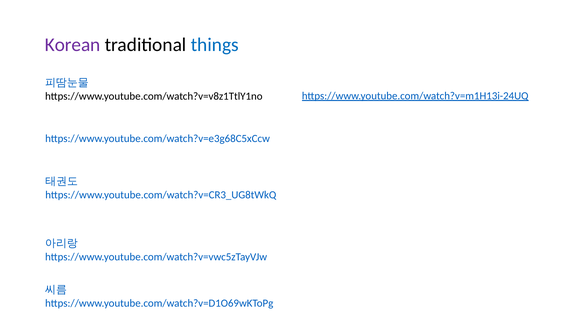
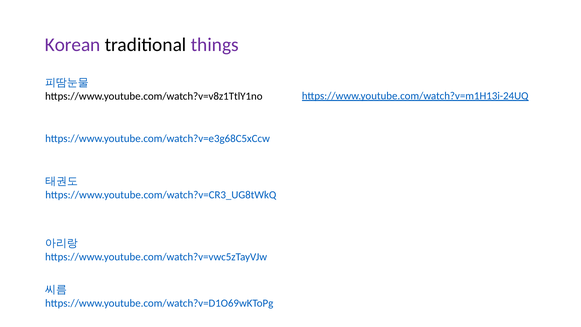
things colour: blue -> purple
